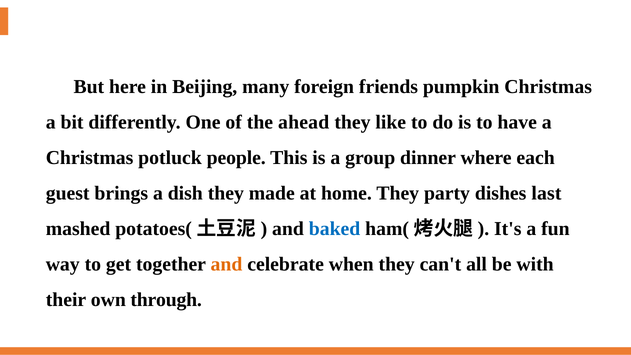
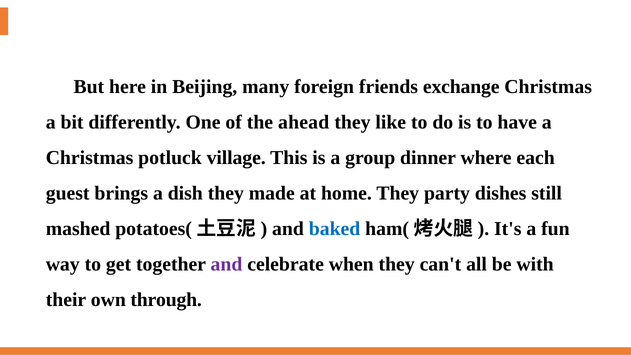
pumpkin: pumpkin -> exchange
people: people -> village
last: last -> still
and at (226, 264) colour: orange -> purple
